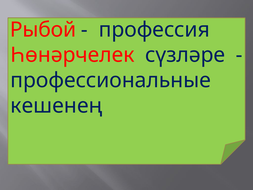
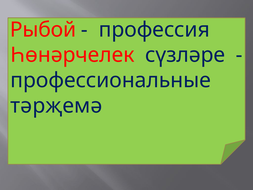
кешенең: кешенең -> тәрҗемә
